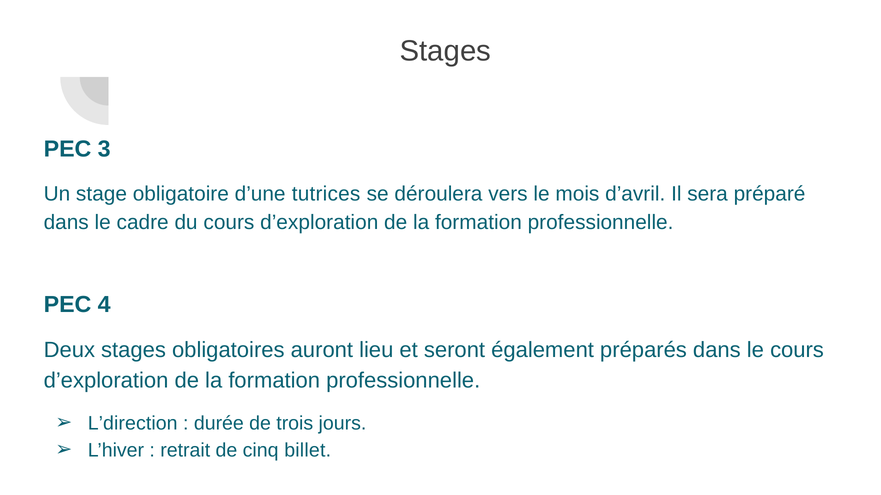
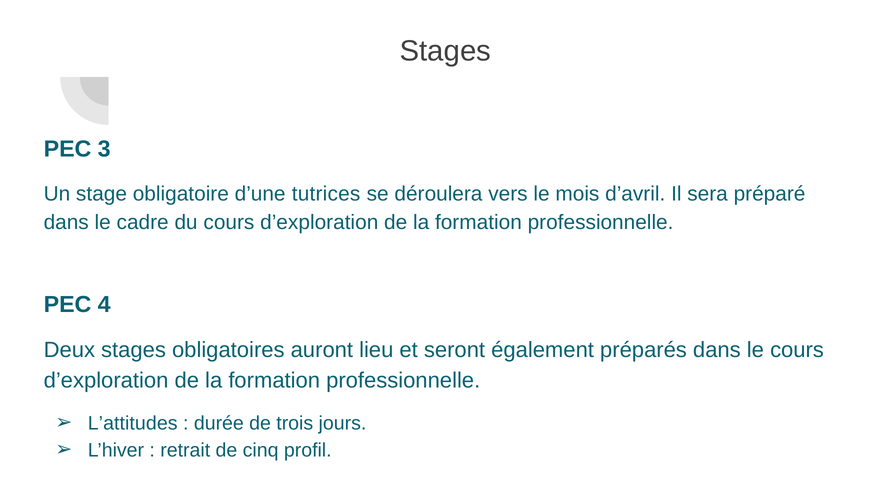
L’direction: L’direction -> L’attitudes
billet: billet -> profil
